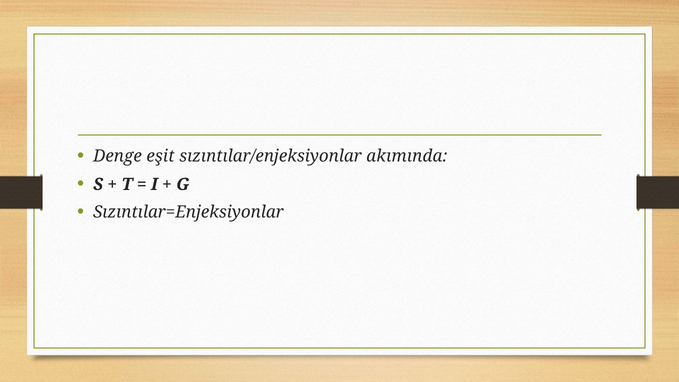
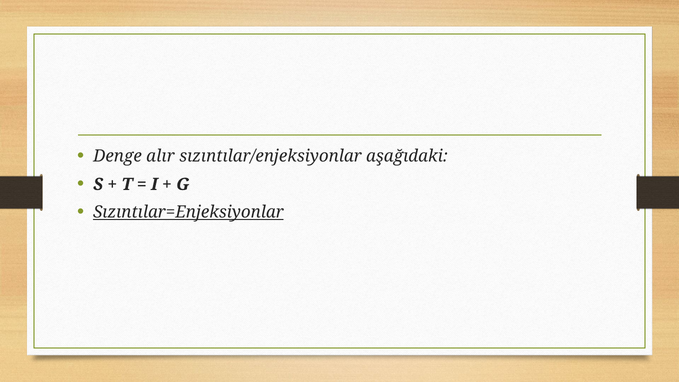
eşit: eşit -> alır
akımında: akımında -> aşağıdaki
Sızıntılar=Enjeksiyonlar underline: none -> present
